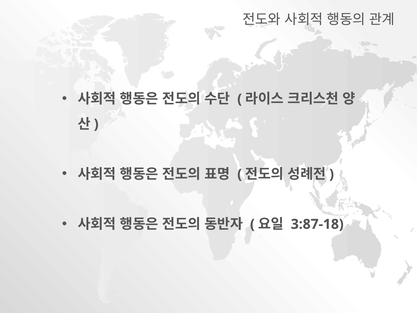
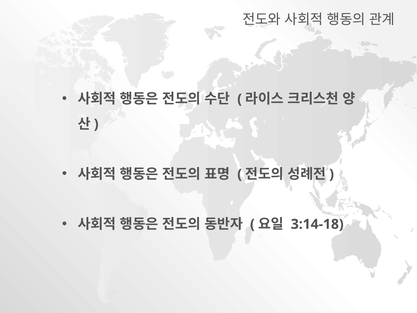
3:87-18: 3:87-18 -> 3:14-18
